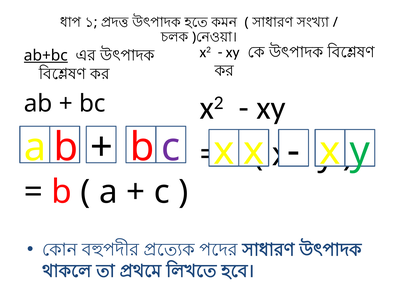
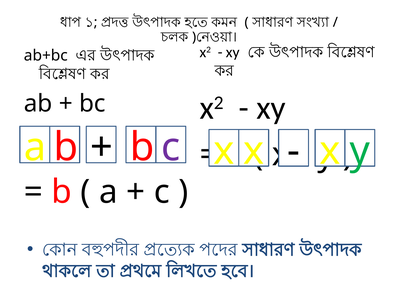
ab+bc underline: present -> none
